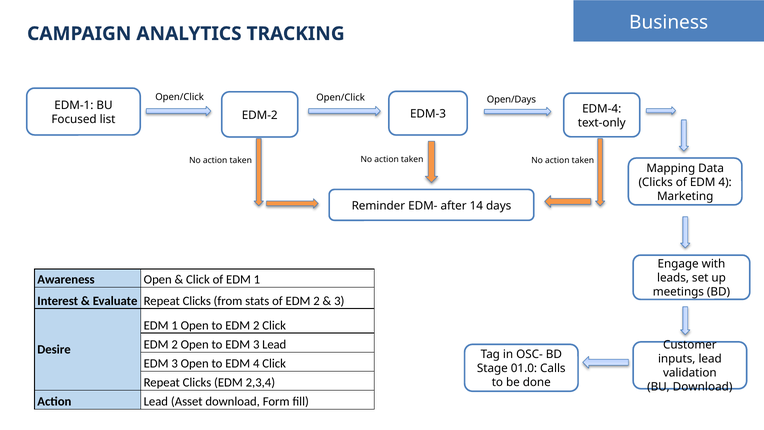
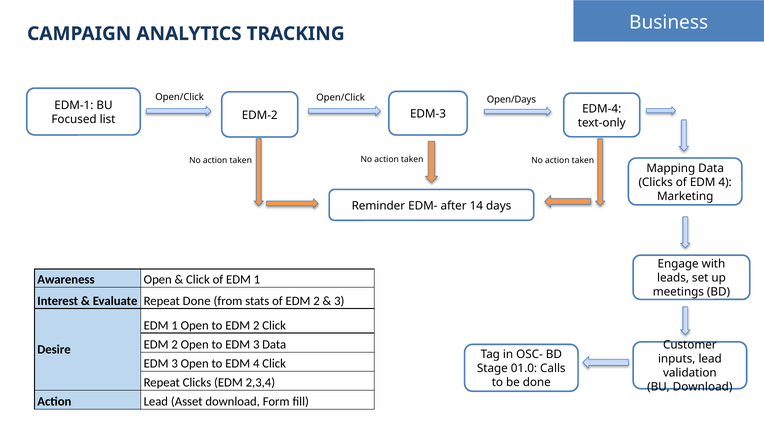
Evaluate Repeat Clicks: Clicks -> Done
3 Lead: Lead -> Data
